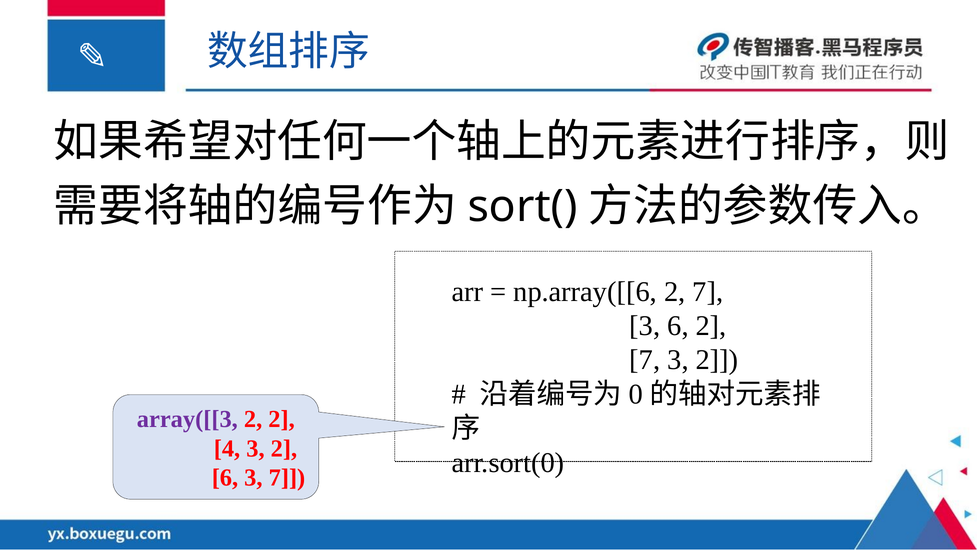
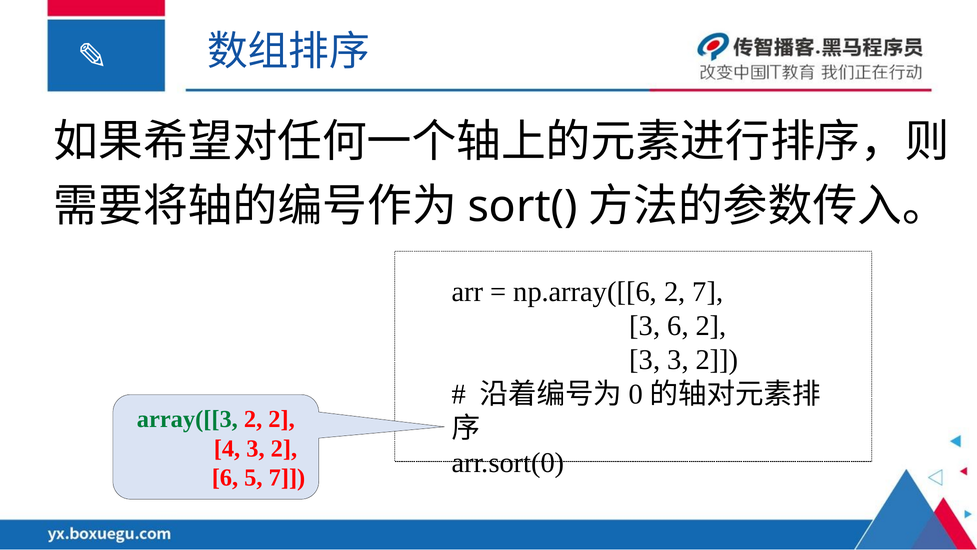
7 at (645, 360): 7 -> 3
array([[3 colour: purple -> green
6 3: 3 -> 5
